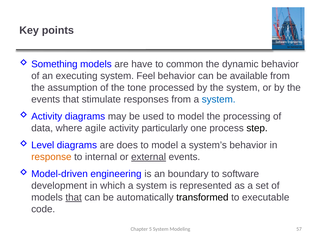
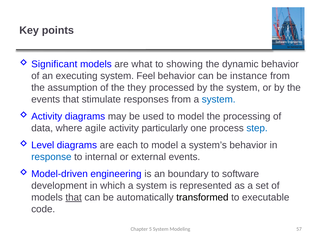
Something: Something -> Significant
have: have -> what
common: common -> showing
available: available -> instance
tone: tone -> they
step colour: black -> blue
does: does -> each
response colour: orange -> blue
external underline: present -> none
